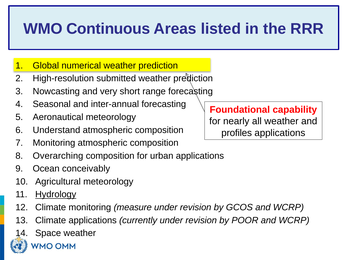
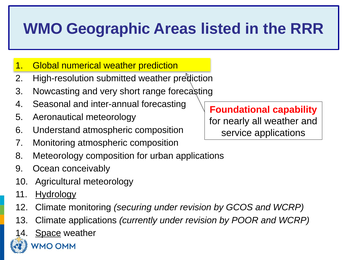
Continuous: Continuous -> Geographic
profiles: profiles -> service
Overarching at (58, 155): Overarching -> Meteorology
measure: measure -> securing
Space underline: none -> present
